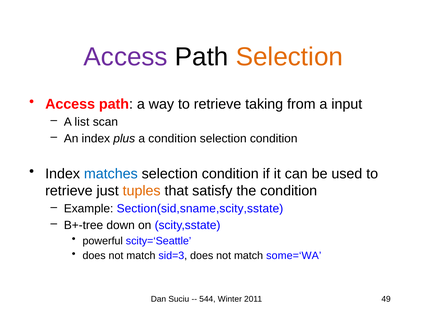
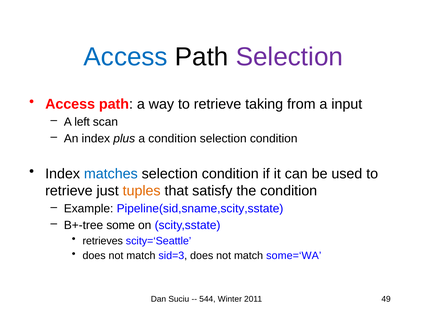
Access at (126, 57) colour: purple -> blue
Selection at (289, 57) colour: orange -> purple
list: list -> left
Section(sid,sname,scity,sstate: Section(sid,sname,scity,sstate -> Pipeline(sid,sname,scity,sstate
down: down -> some
powerful: powerful -> retrieves
